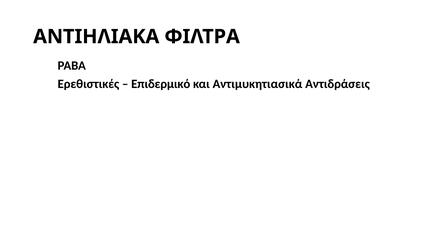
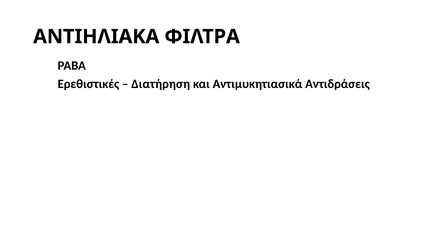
Επιδερμικό: Επιδερμικό -> Διατήρηση
